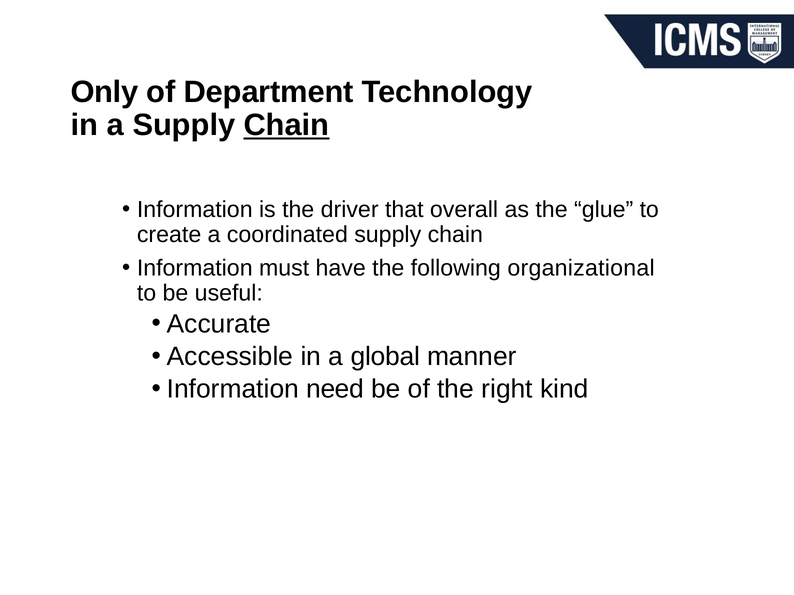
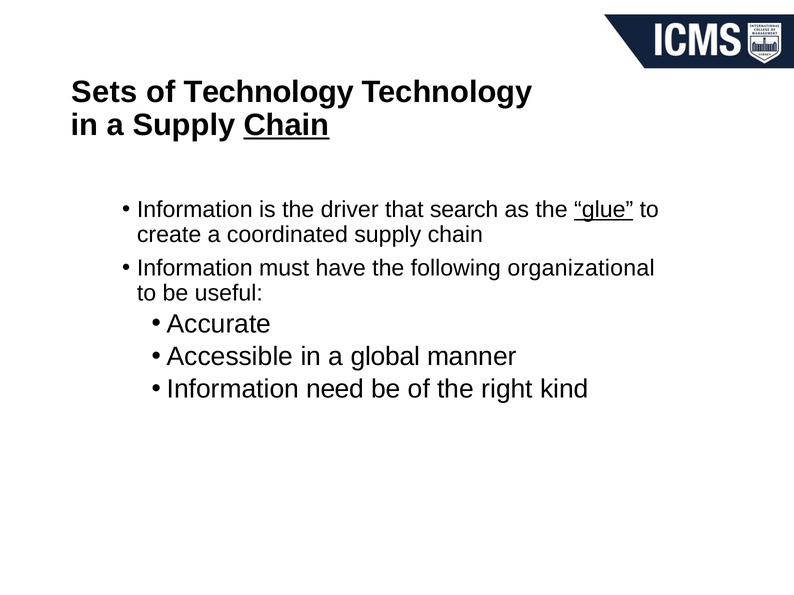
Only: Only -> Sets
of Department: Department -> Technology
overall: overall -> search
glue underline: none -> present
